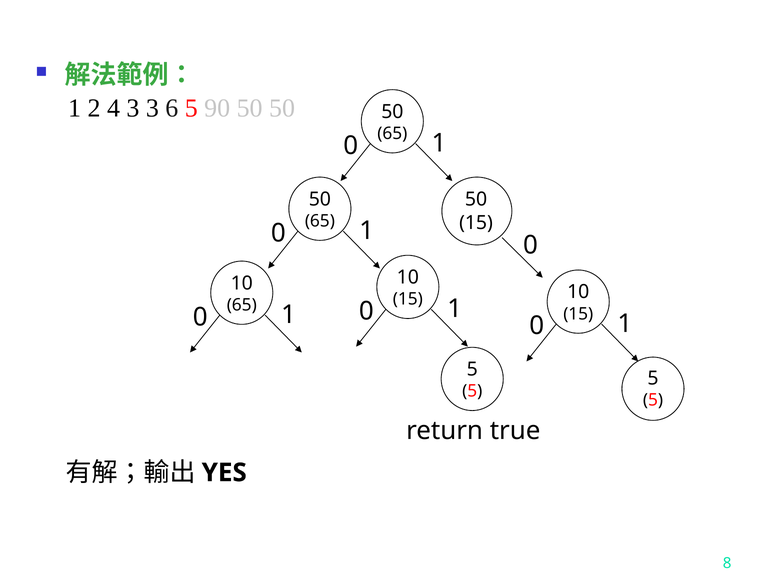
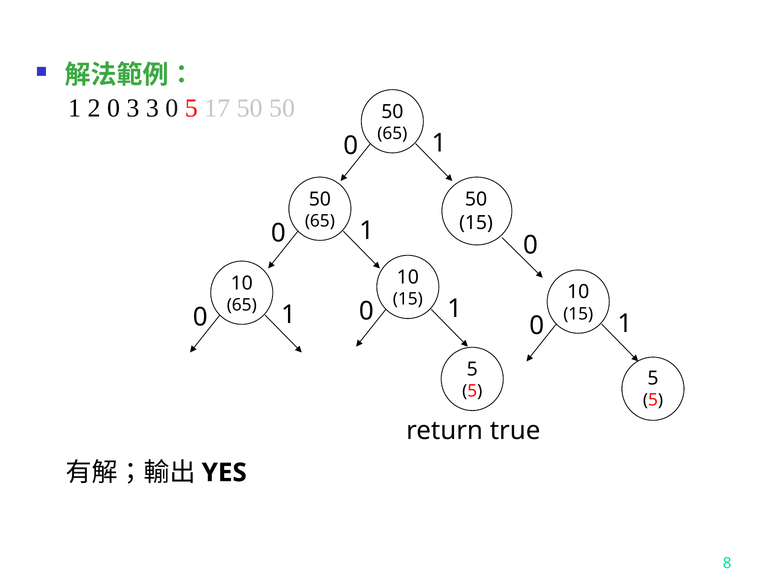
2 4: 4 -> 0
3 6: 6 -> 0
90: 90 -> 17
